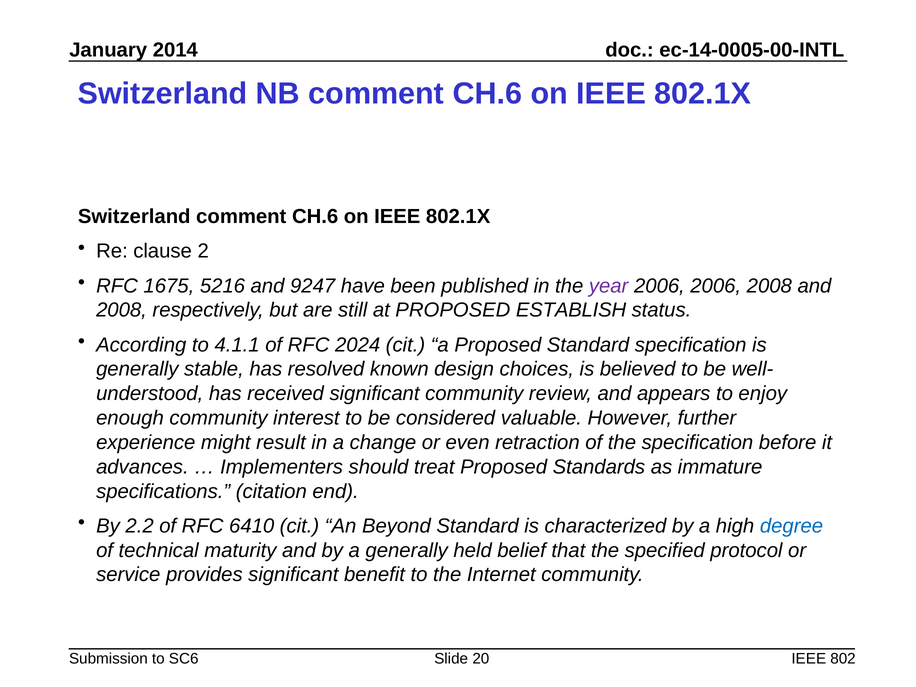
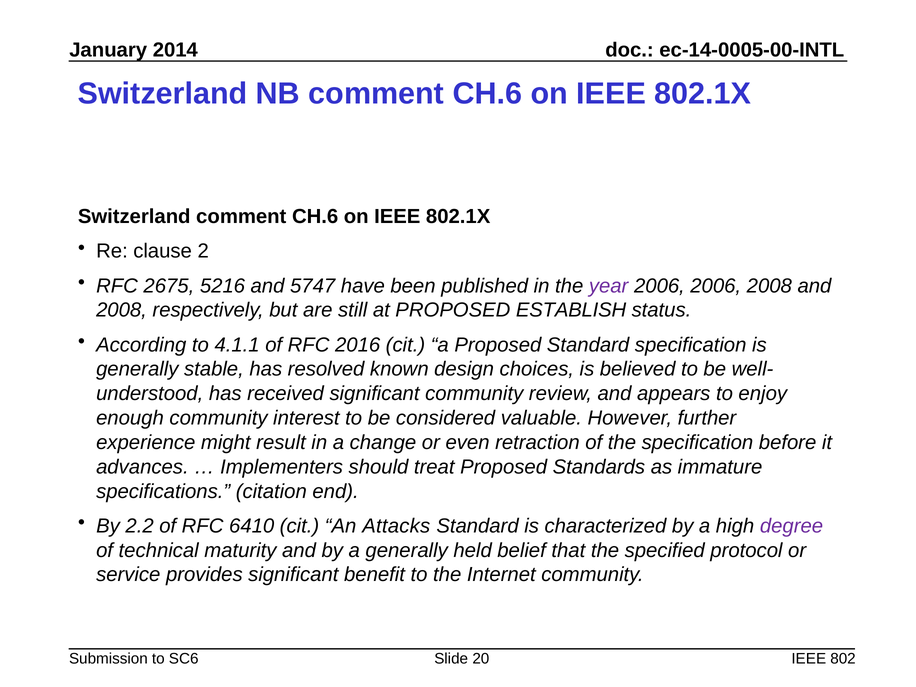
1675: 1675 -> 2675
9247: 9247 -> 5747
2024: 2024 -> 2016
Beyond: Beyond -> Attacks
degree colour: blue -> purple
